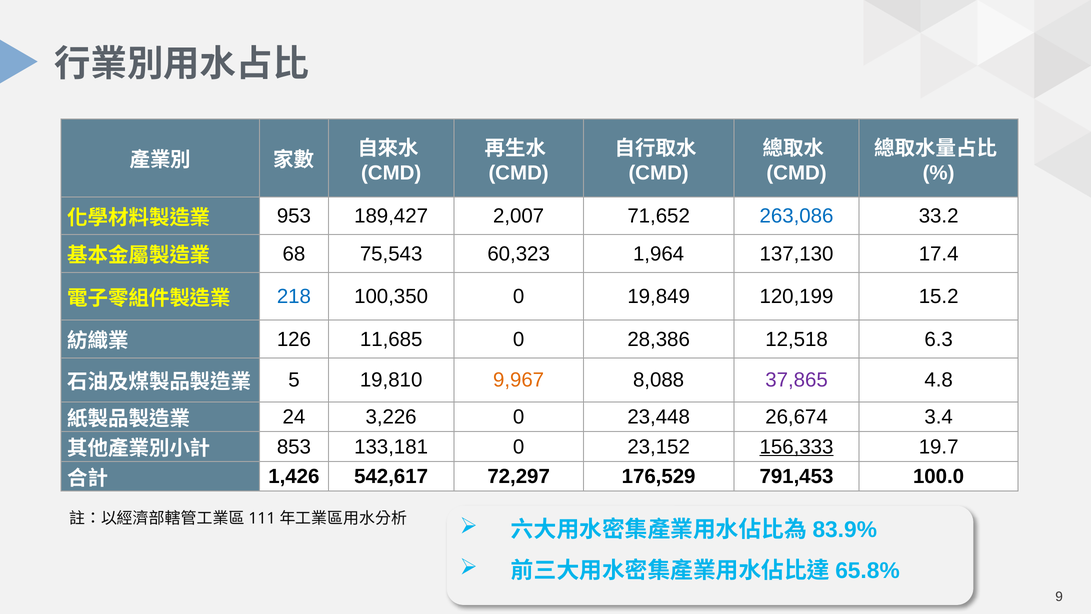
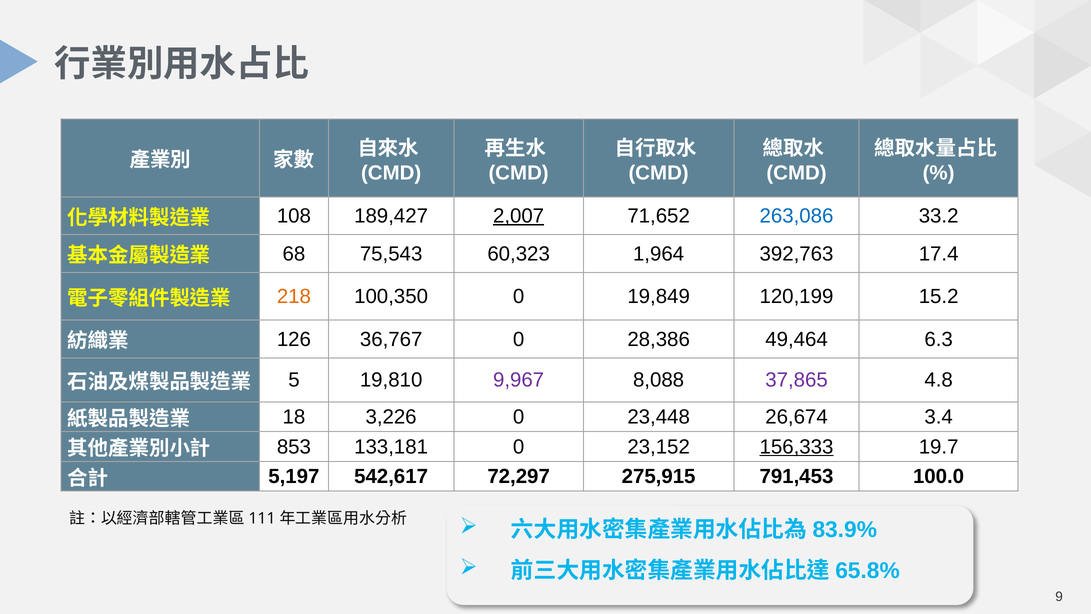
953: 953 -> 108
2,007 underline: none -> present
137,130: 137,130 -> 392,763
218 colour: blue -> orange
11,685: 11,685 -> 36,767
12,518: 12,518 -> 49,464
9,967 colour: orange -> purple
24: 24 -> 18
1,426: 1,426 -> 5,197
176,529: 176,529 -> 275,915
